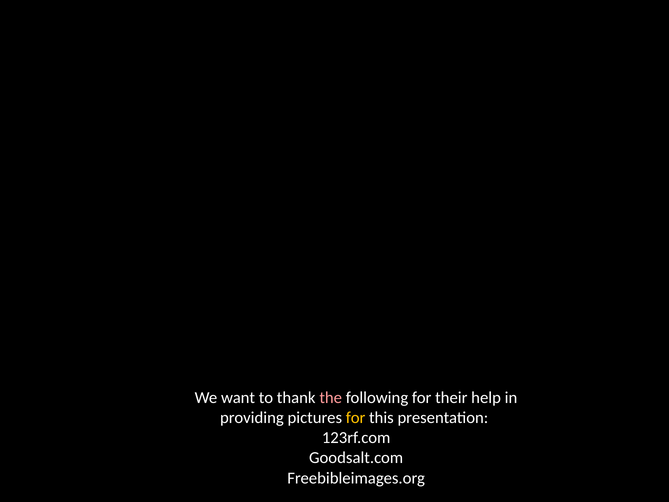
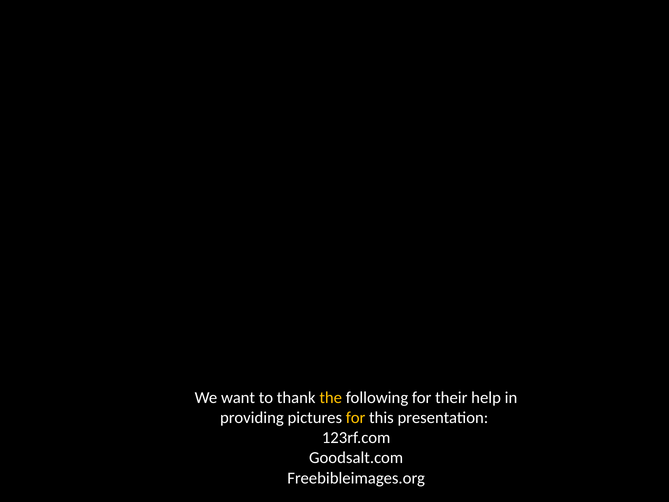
the colour: pink -> yellow
